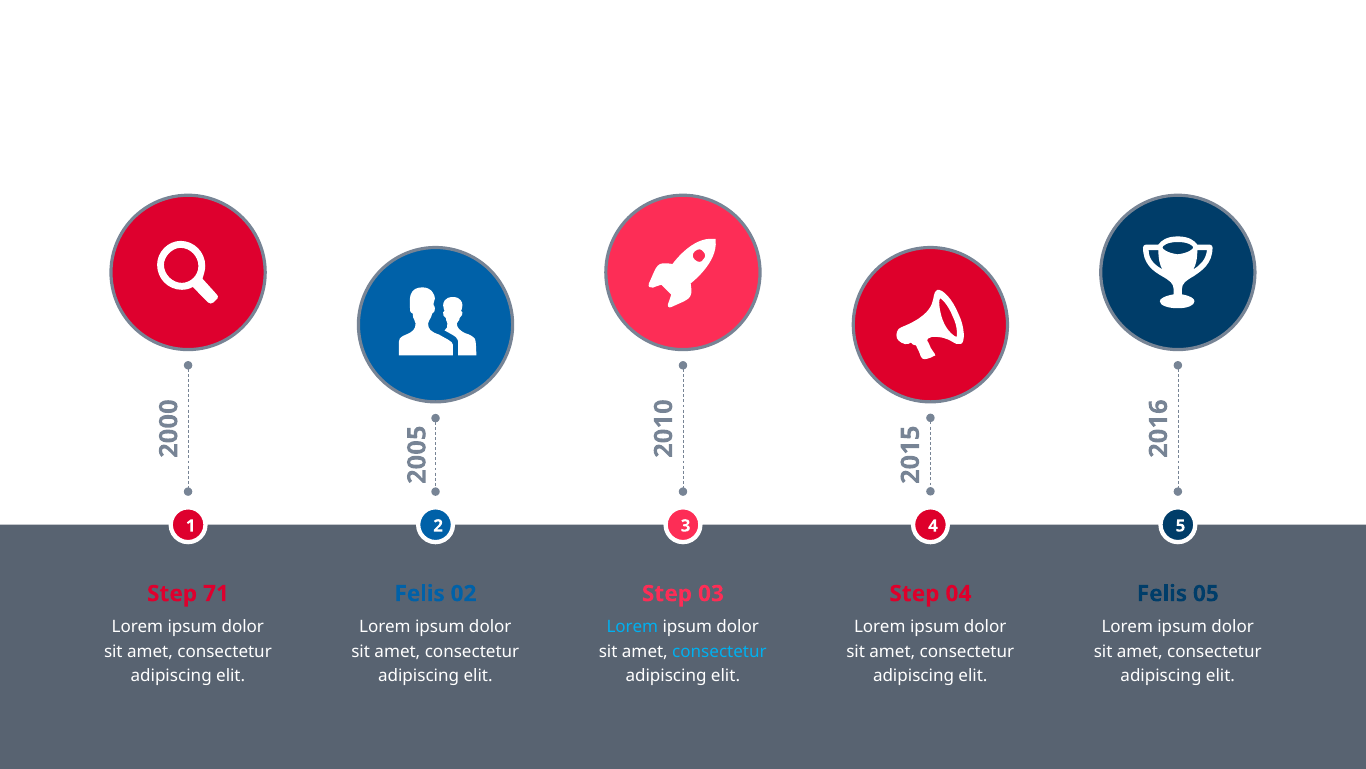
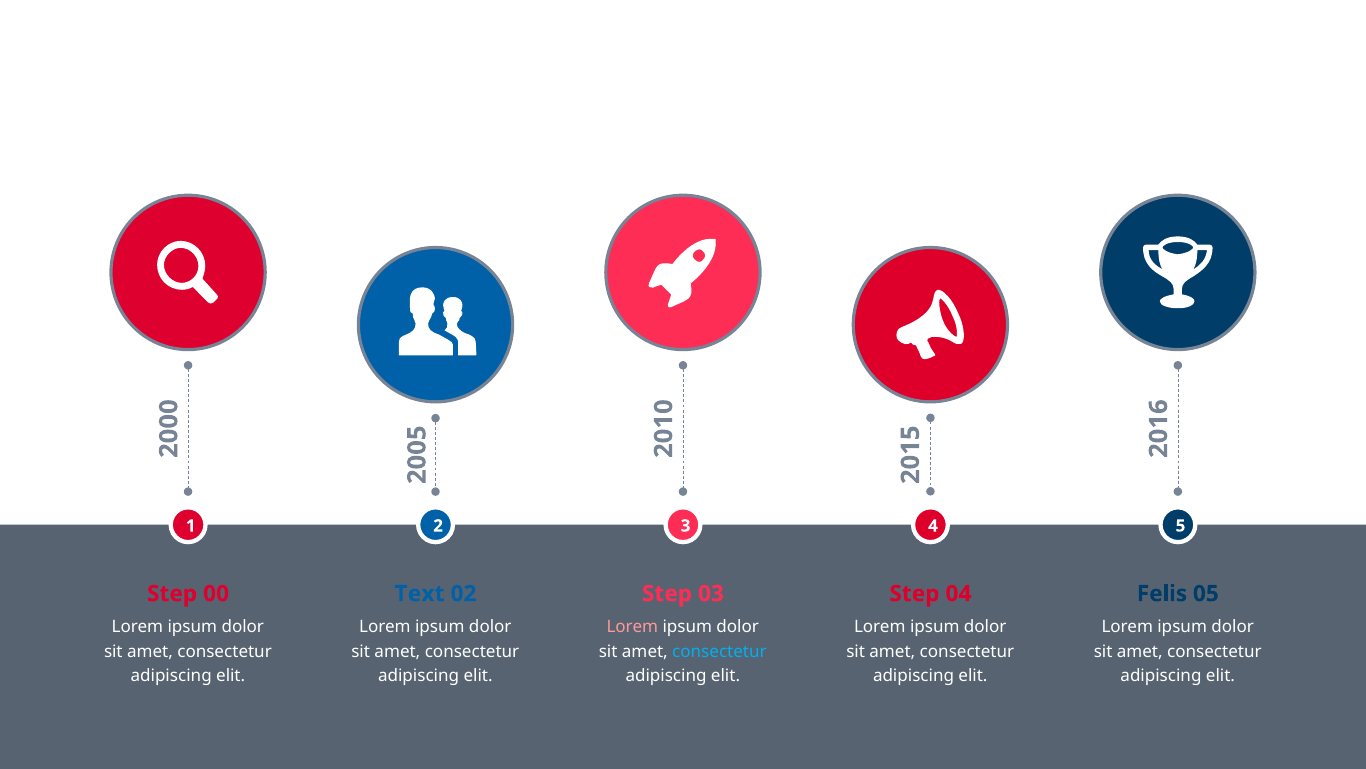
71: 71 -> 00
Felis at (420, 593): Felis -> Text
Lorem at (632, 627) colour: light blue -> pink
